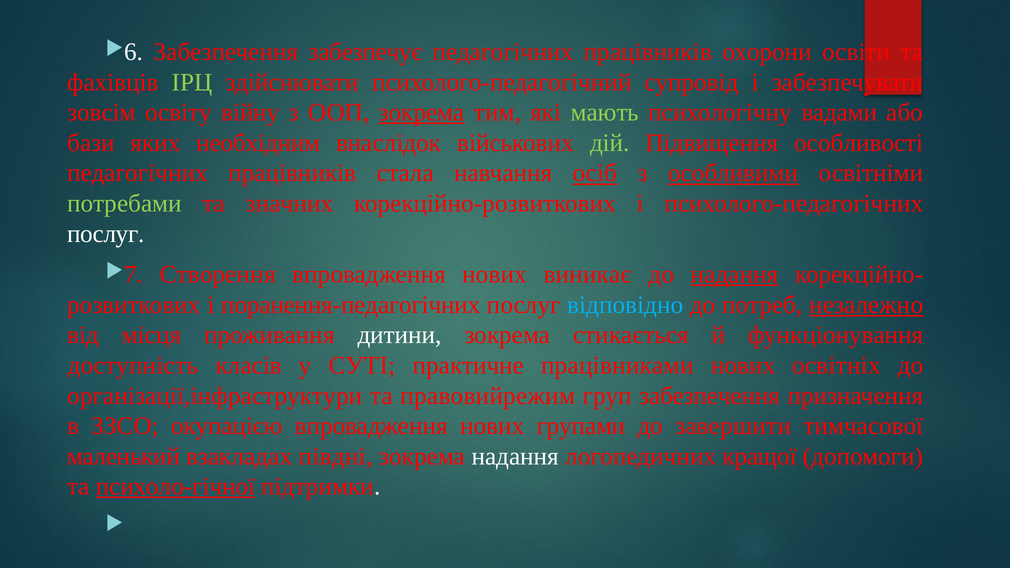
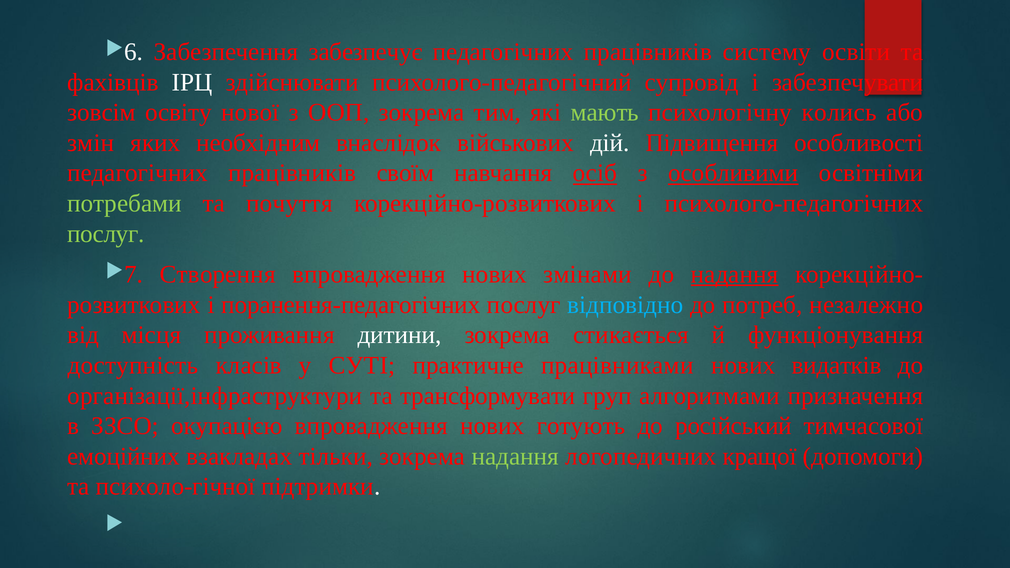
охорони: охорони -> систему
ІРЦ colour: light green -> white
війну: війну -> нової
зокрема at (422, 113) underline: present -> none
вадами: вадами -> колись
бази: бази -> змін
дій colour: light green -> white
стала: стала -> своїм
значних: значних -> почуття
послуг at (106, 234) colour: white -> light green
виникає: виникає -> змінами
незалежно underline: present -> none
освітніх: освітніх -> видатків
правовийрежим: правовийрежим -> трансформувати
груп забезпечення: забезпечення -> алгоритмами
групами: групами -> готують
завершити: завершити -> російський
маленький: маленький -> емоційних
півдні: півдні -> тільки
надання at (515, 456) colour: white -> light green
психоло-гічної underline: present -> none
